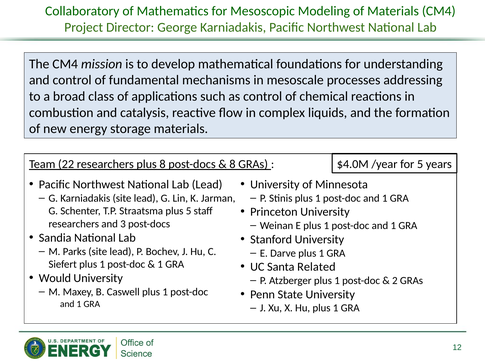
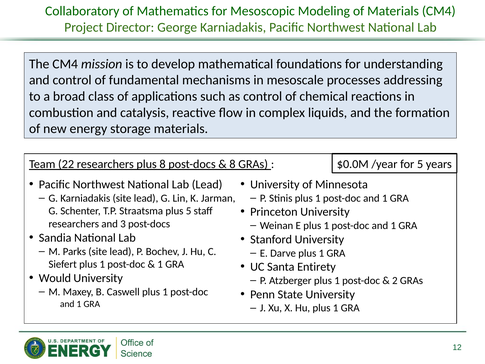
$4.0M: $4.0M -> $0.0M
Related: Related -> Entirety
